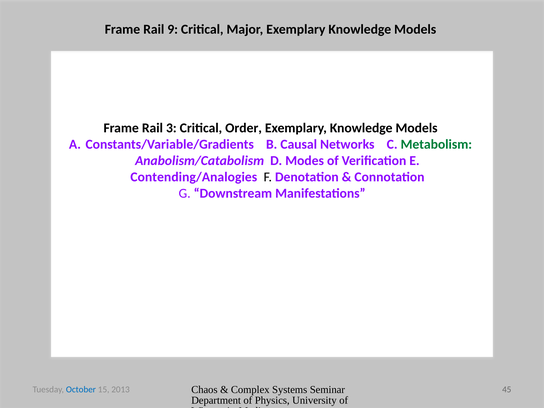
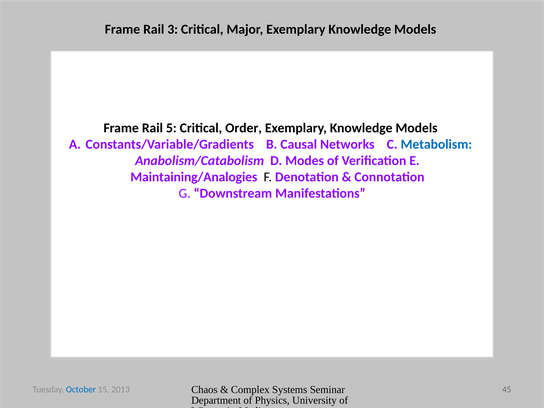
9: 9 -> 3
3: 3 -> 5
Metabolism colour: green -> blue
Contending/Analogies: Contending/Analogies -> Maintaining/Analogies
